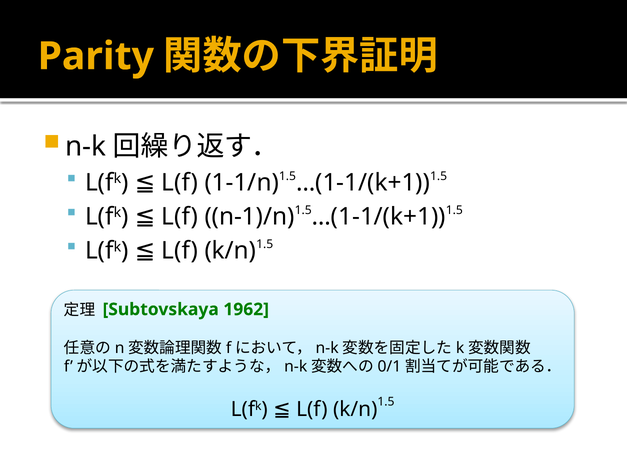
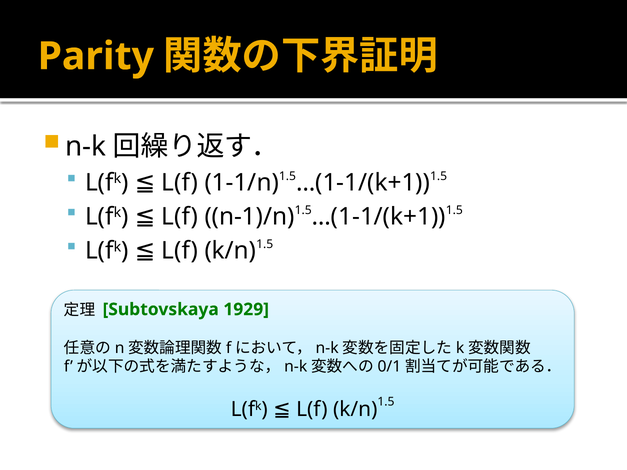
1962: 1962 -> 1929
